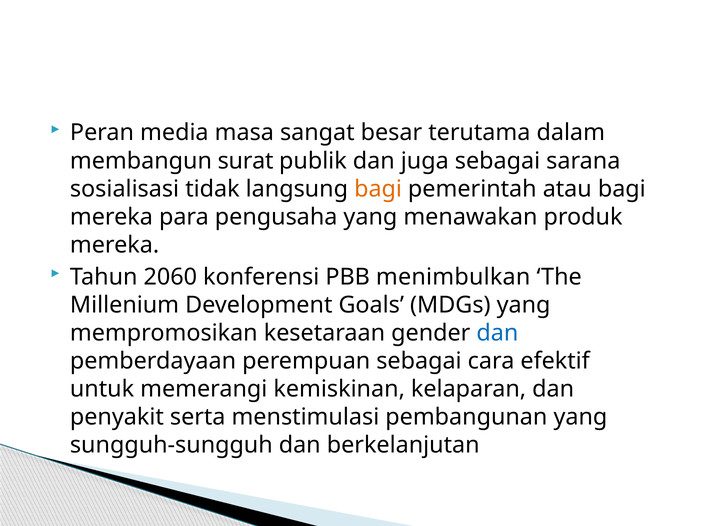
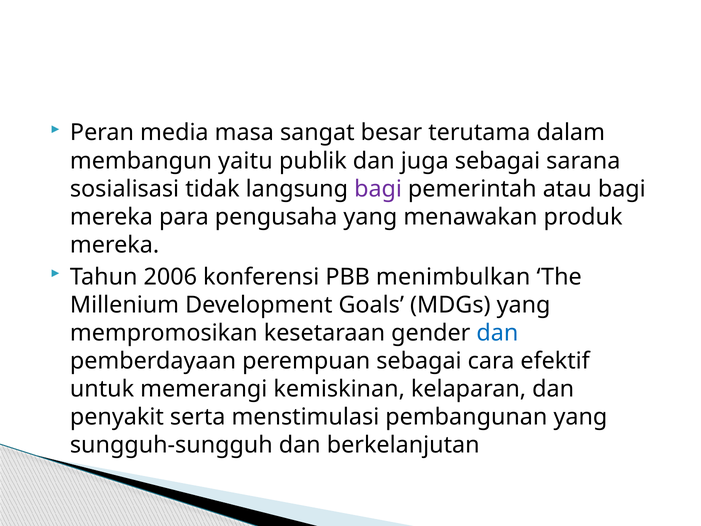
surat: surat -> yaitu
bagi at (378, 189) colour: orange -> purple
2060: 2060 -> 2006
